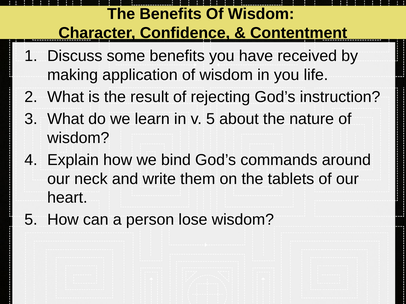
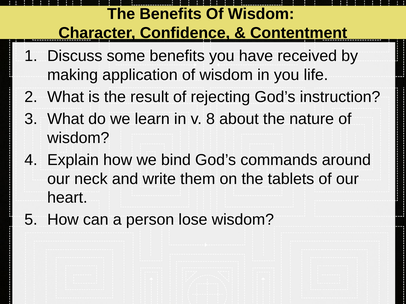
v 5: 5 -> 8
